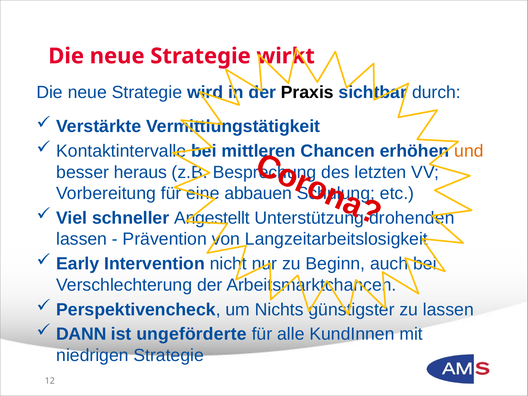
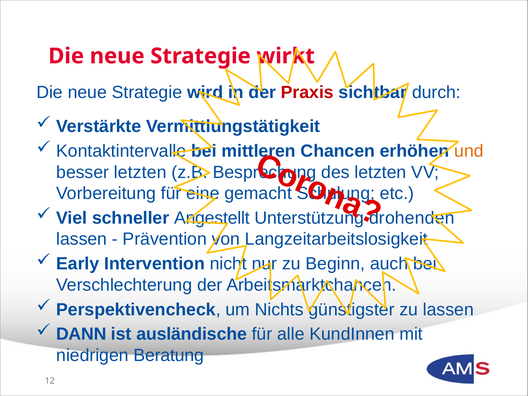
Praxis colour: black -> red
besser heraus: heraus -> letzten
abbauen: abbauen -> gemacht
ungeförderte: ungeförderte -> ausländische
niedrigen Strategie: Strategie -> Beratung
